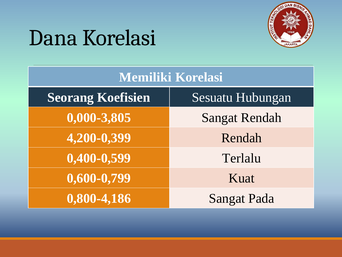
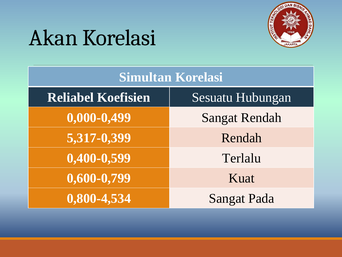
Dana: Dana -> Akan
Memiliki: Memiliki -> Simultan
Seorang: Seorang -> Reliabel
0,000-3,805: 0,000-3,805 -> 0,000-0,499
4,200-0,399: 4,200-0,399 -> 5,317-0,399
0,800-4,186: 0,800-4,186 -> 0,800-4,534
